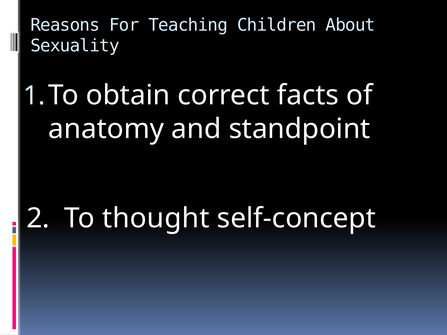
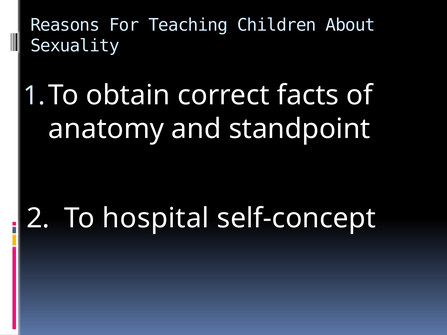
thought: thought -> hospital
